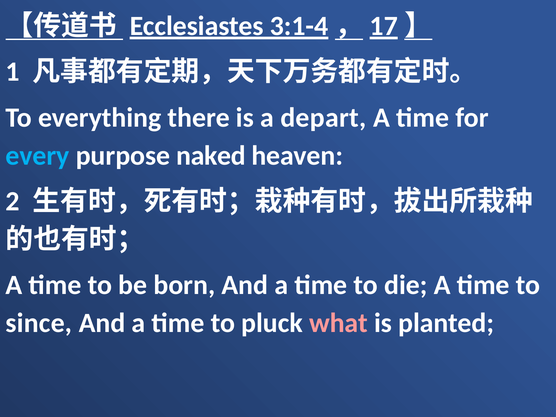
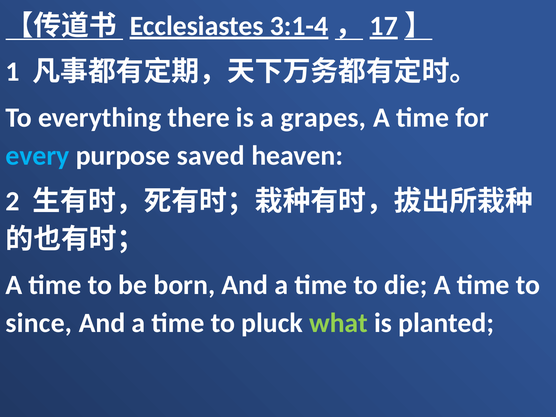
depart: depart -> grapes
naked: naked -> saved
what colour: pink -> light green
